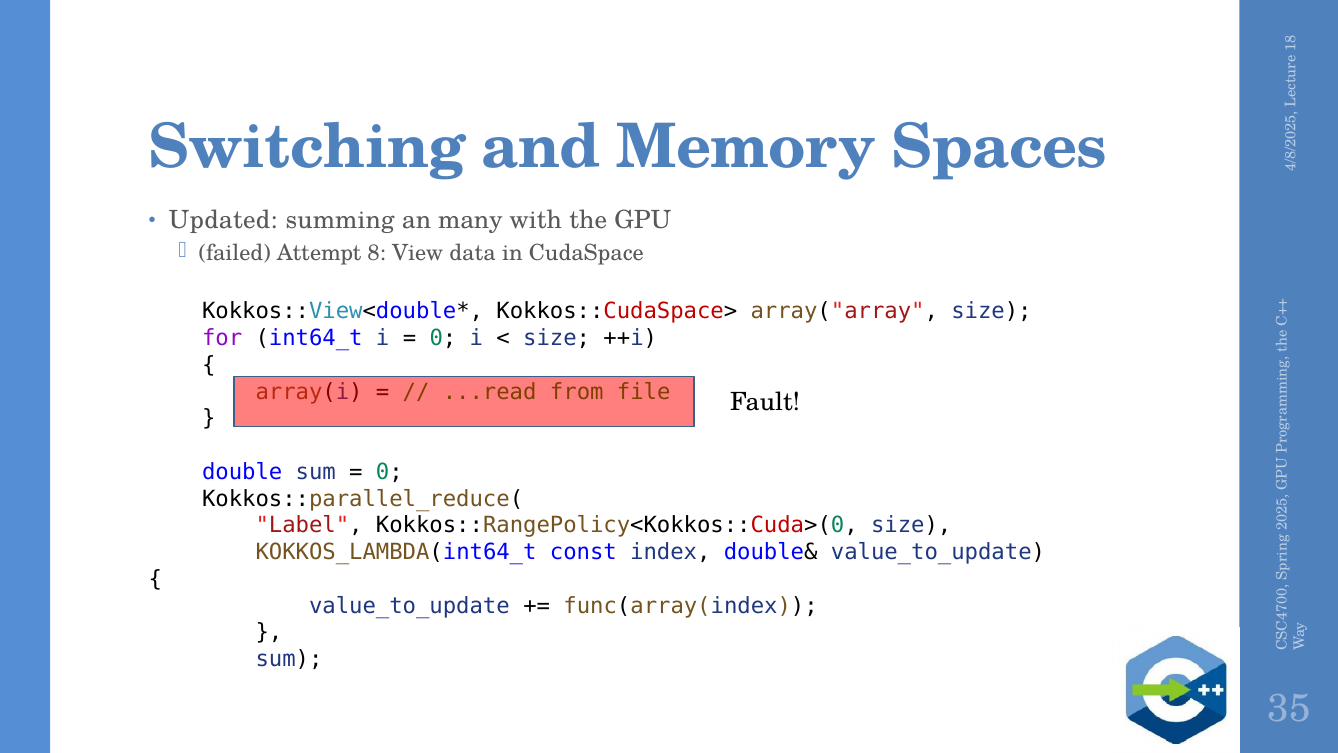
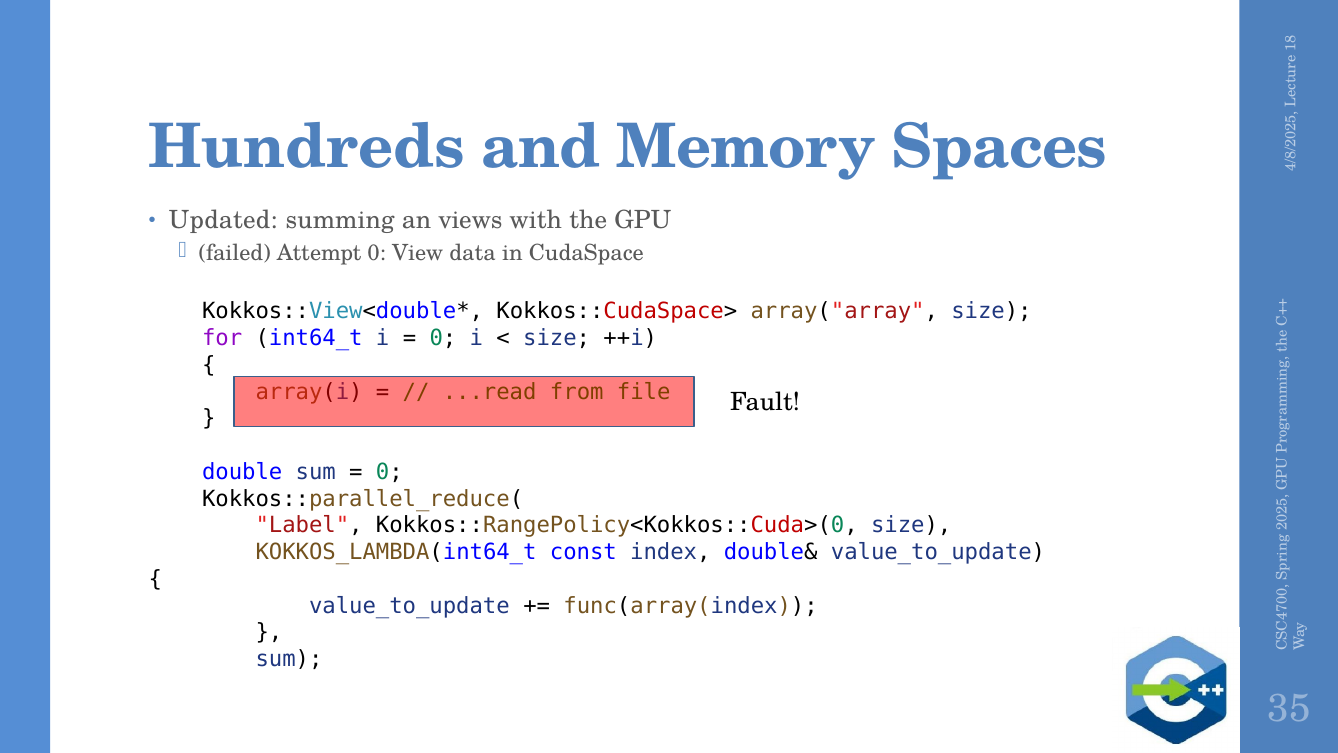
Switching: Switching -> Hundreds
many: many -> views
Attempt 8: 8 -> 0
